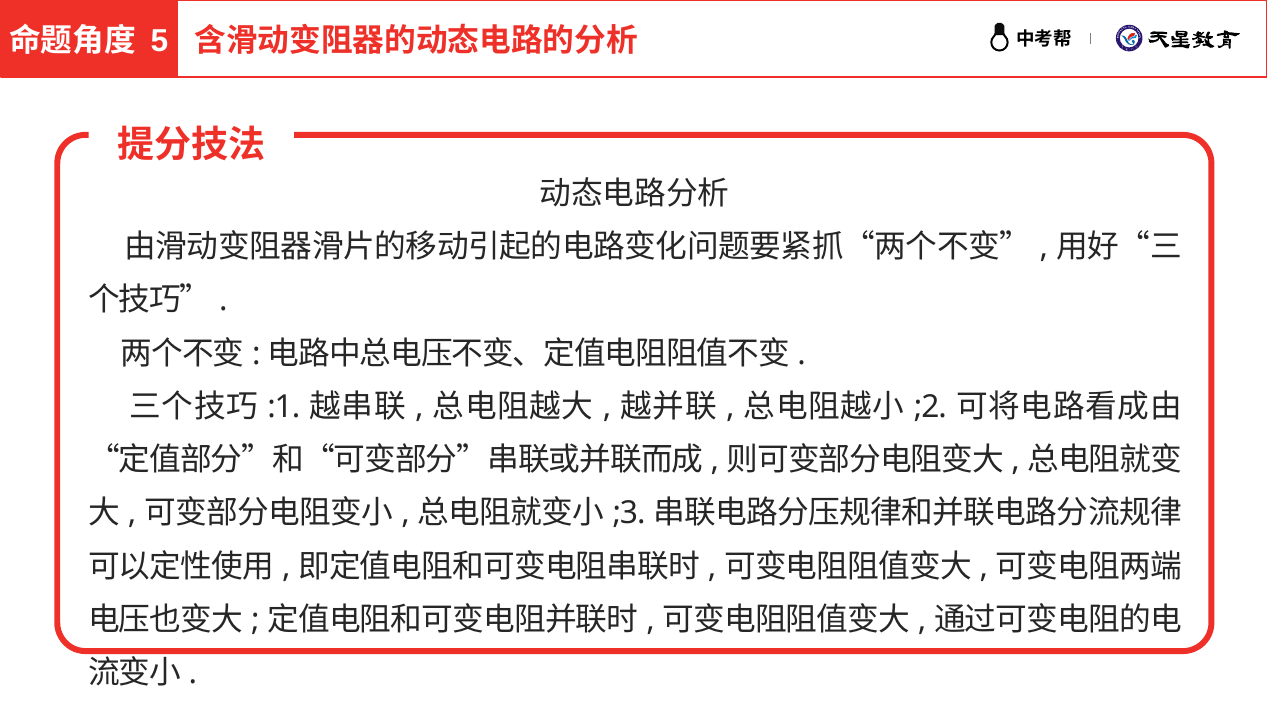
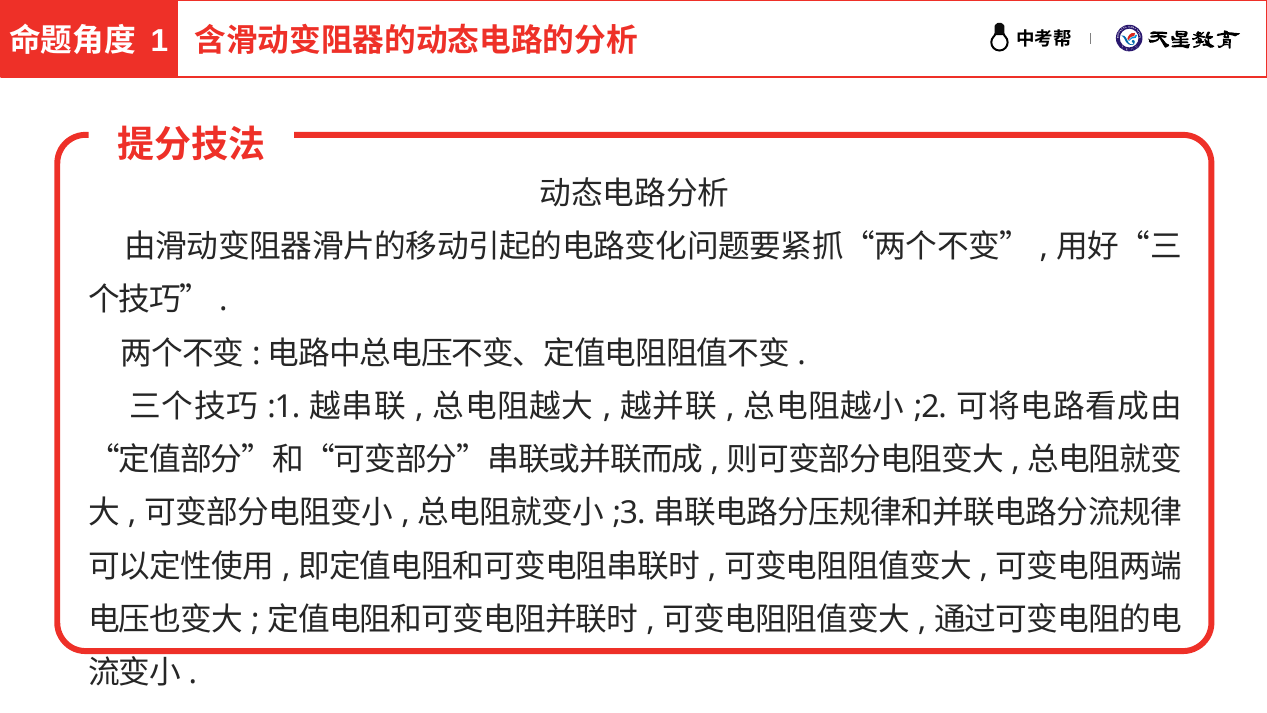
5: 5 -> 1
